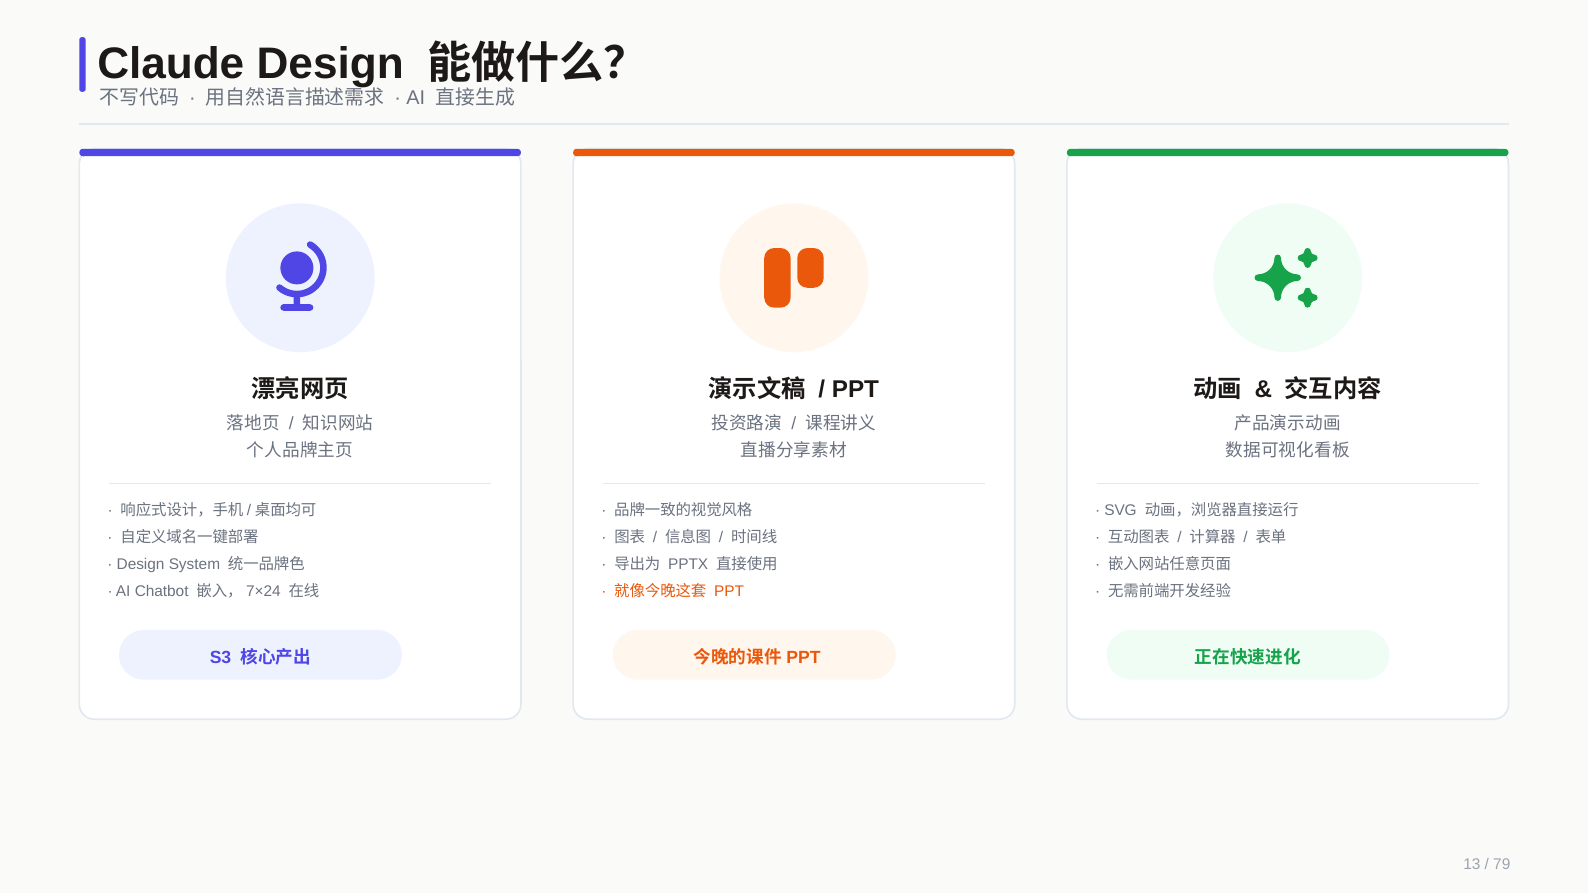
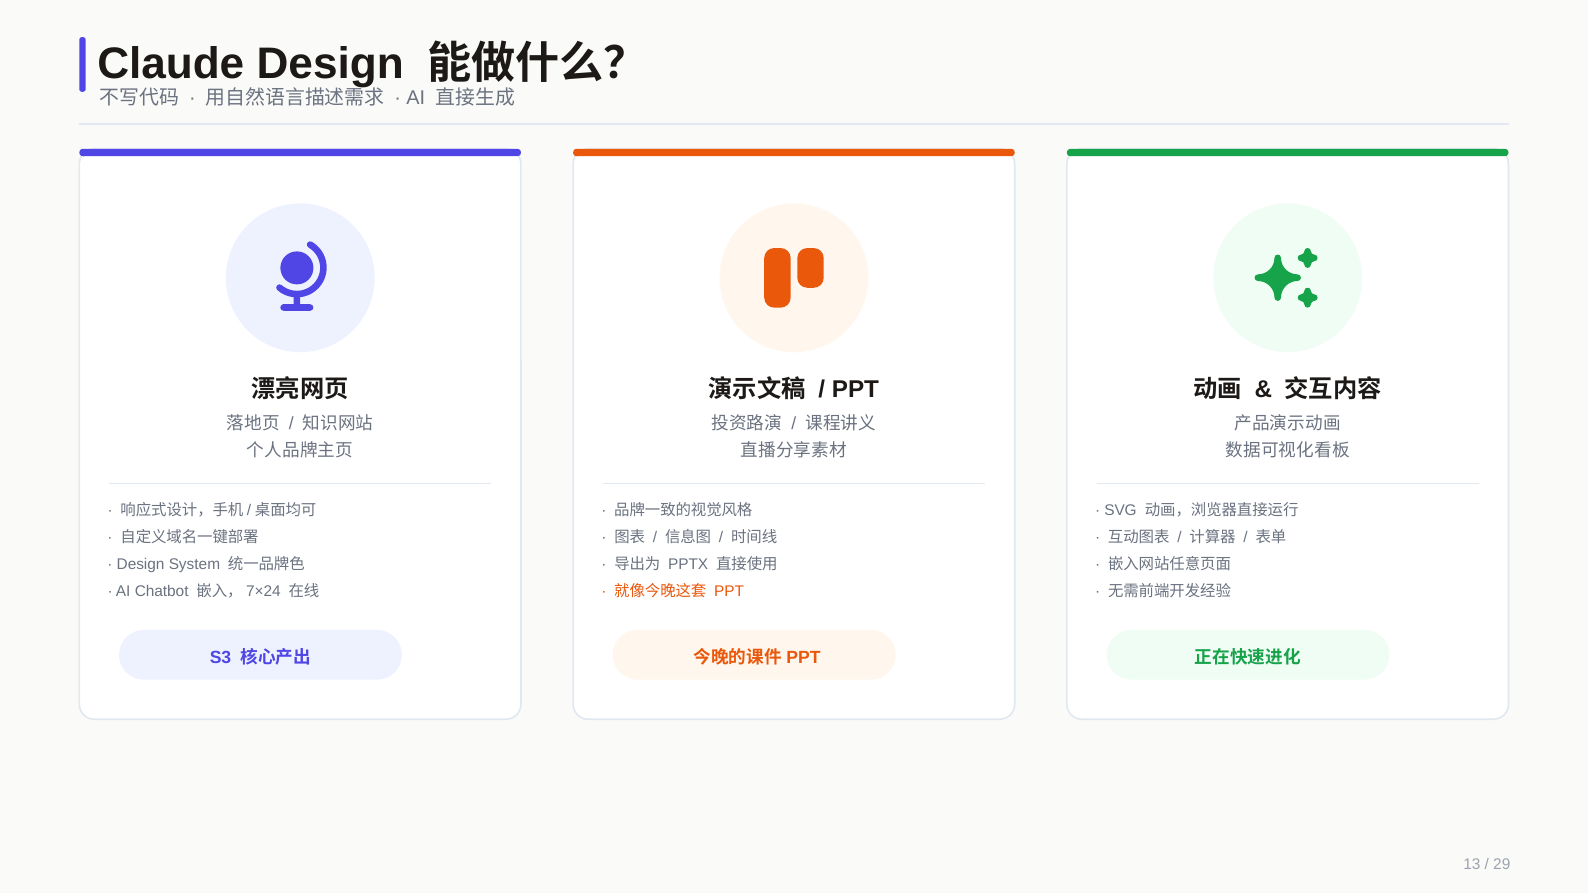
79: 79 -> 29
